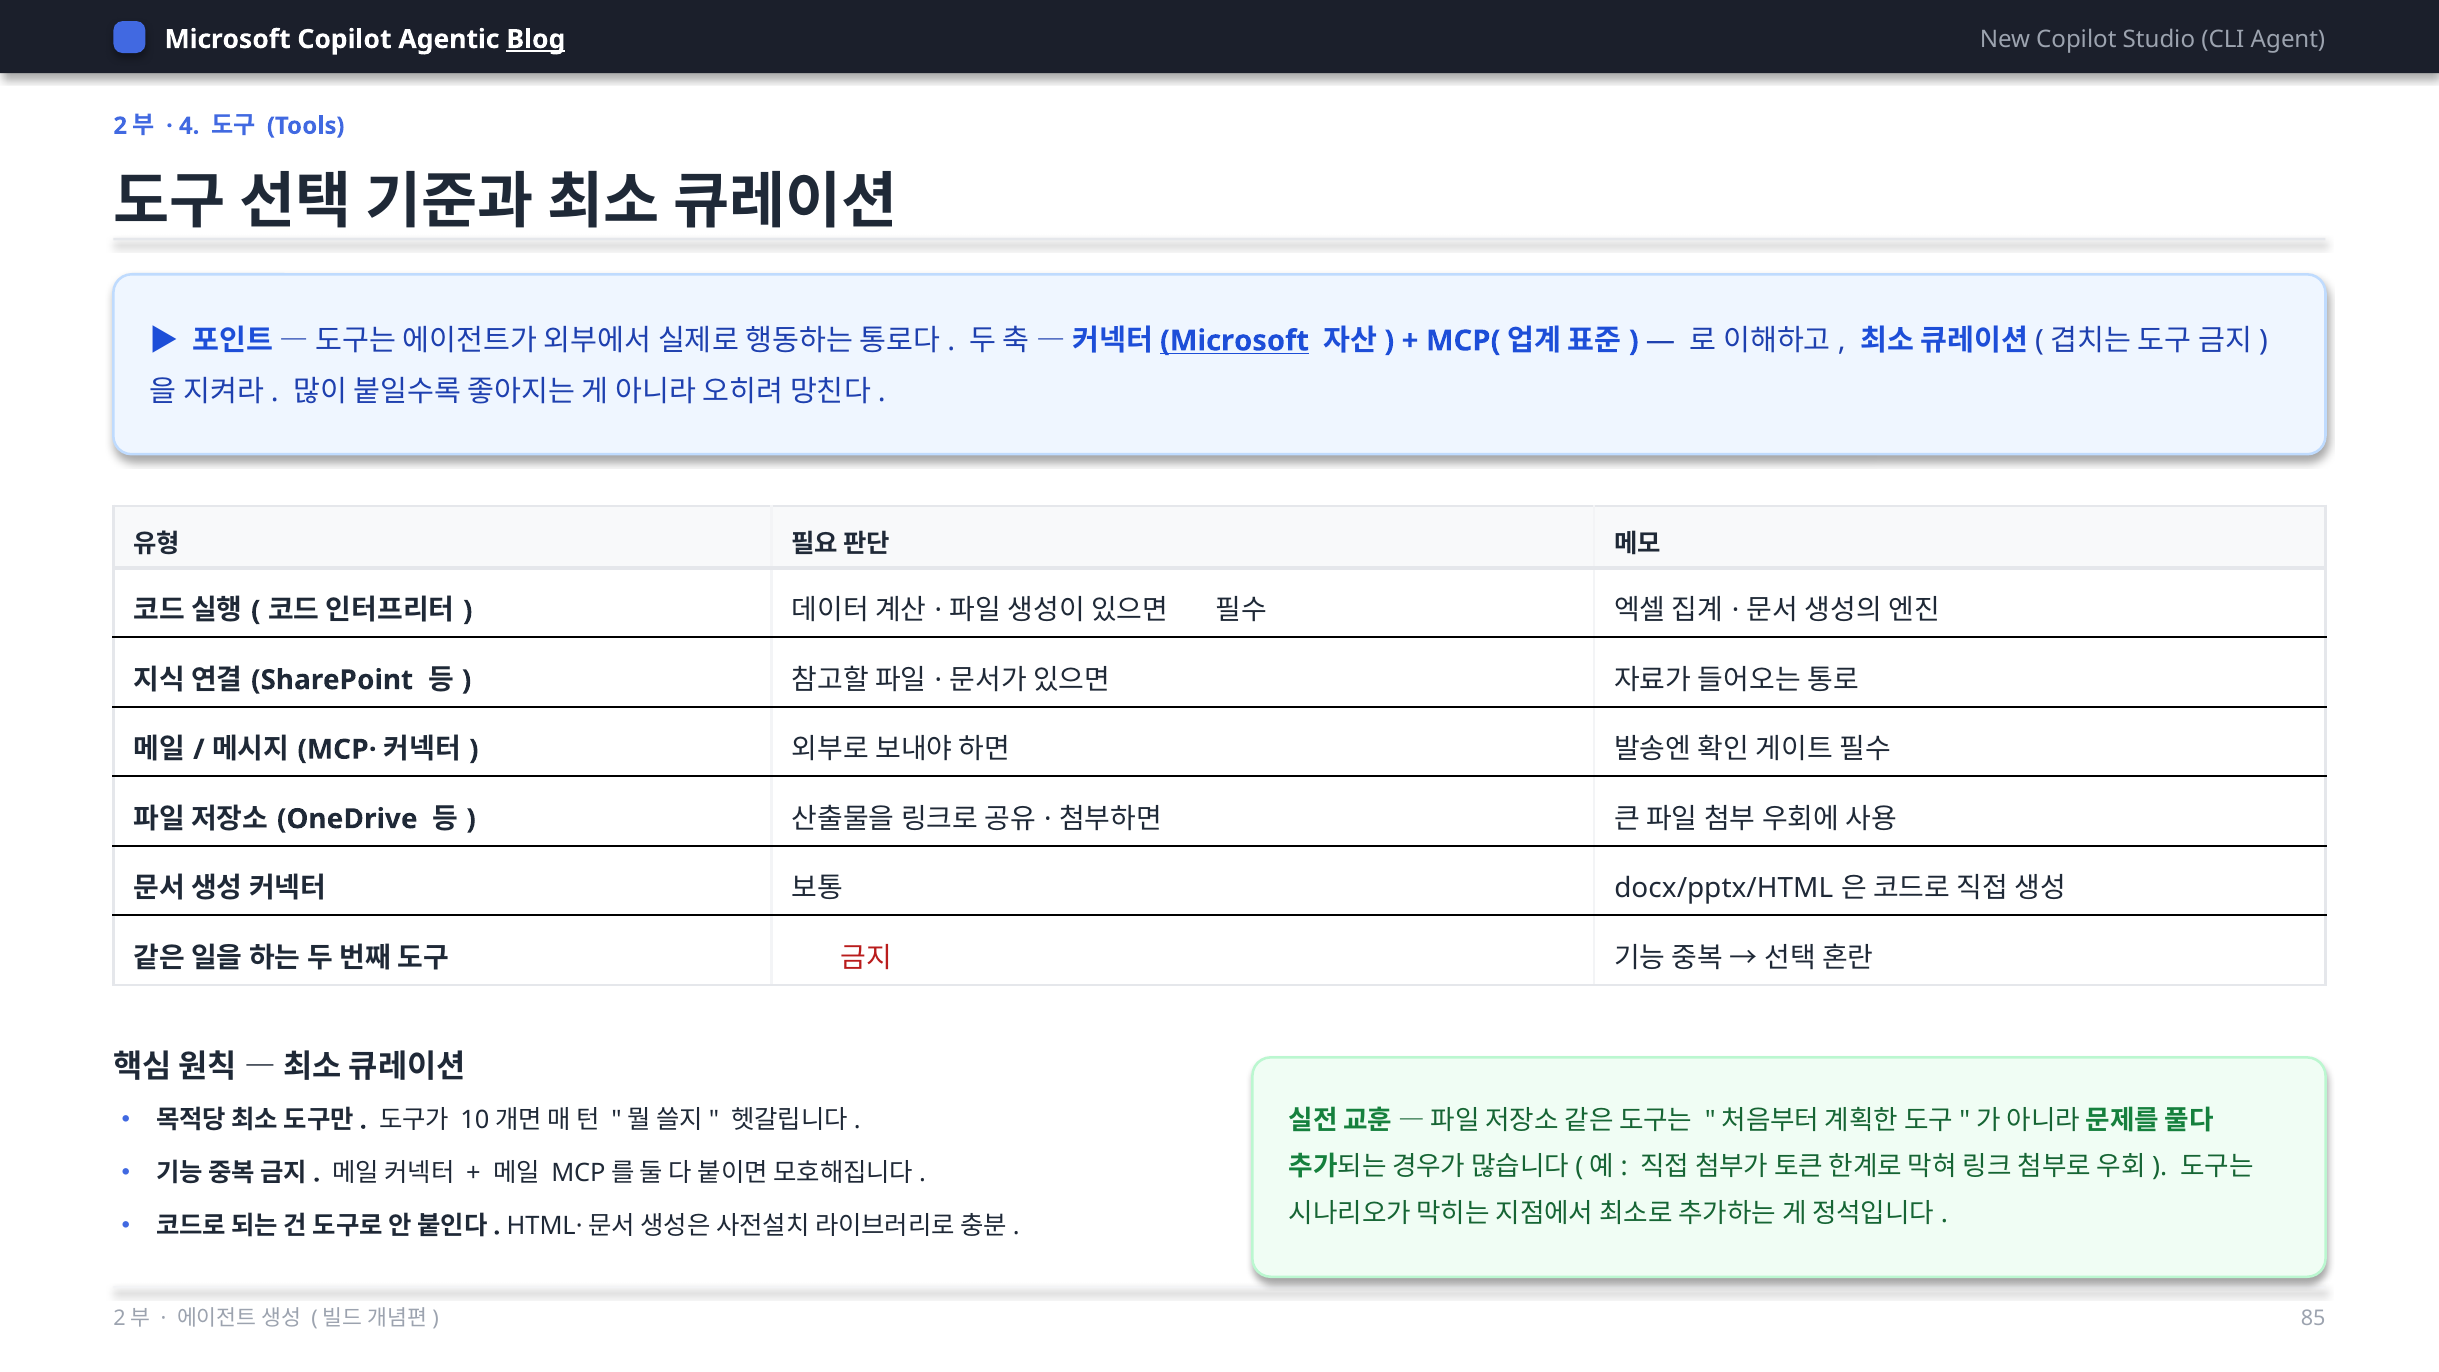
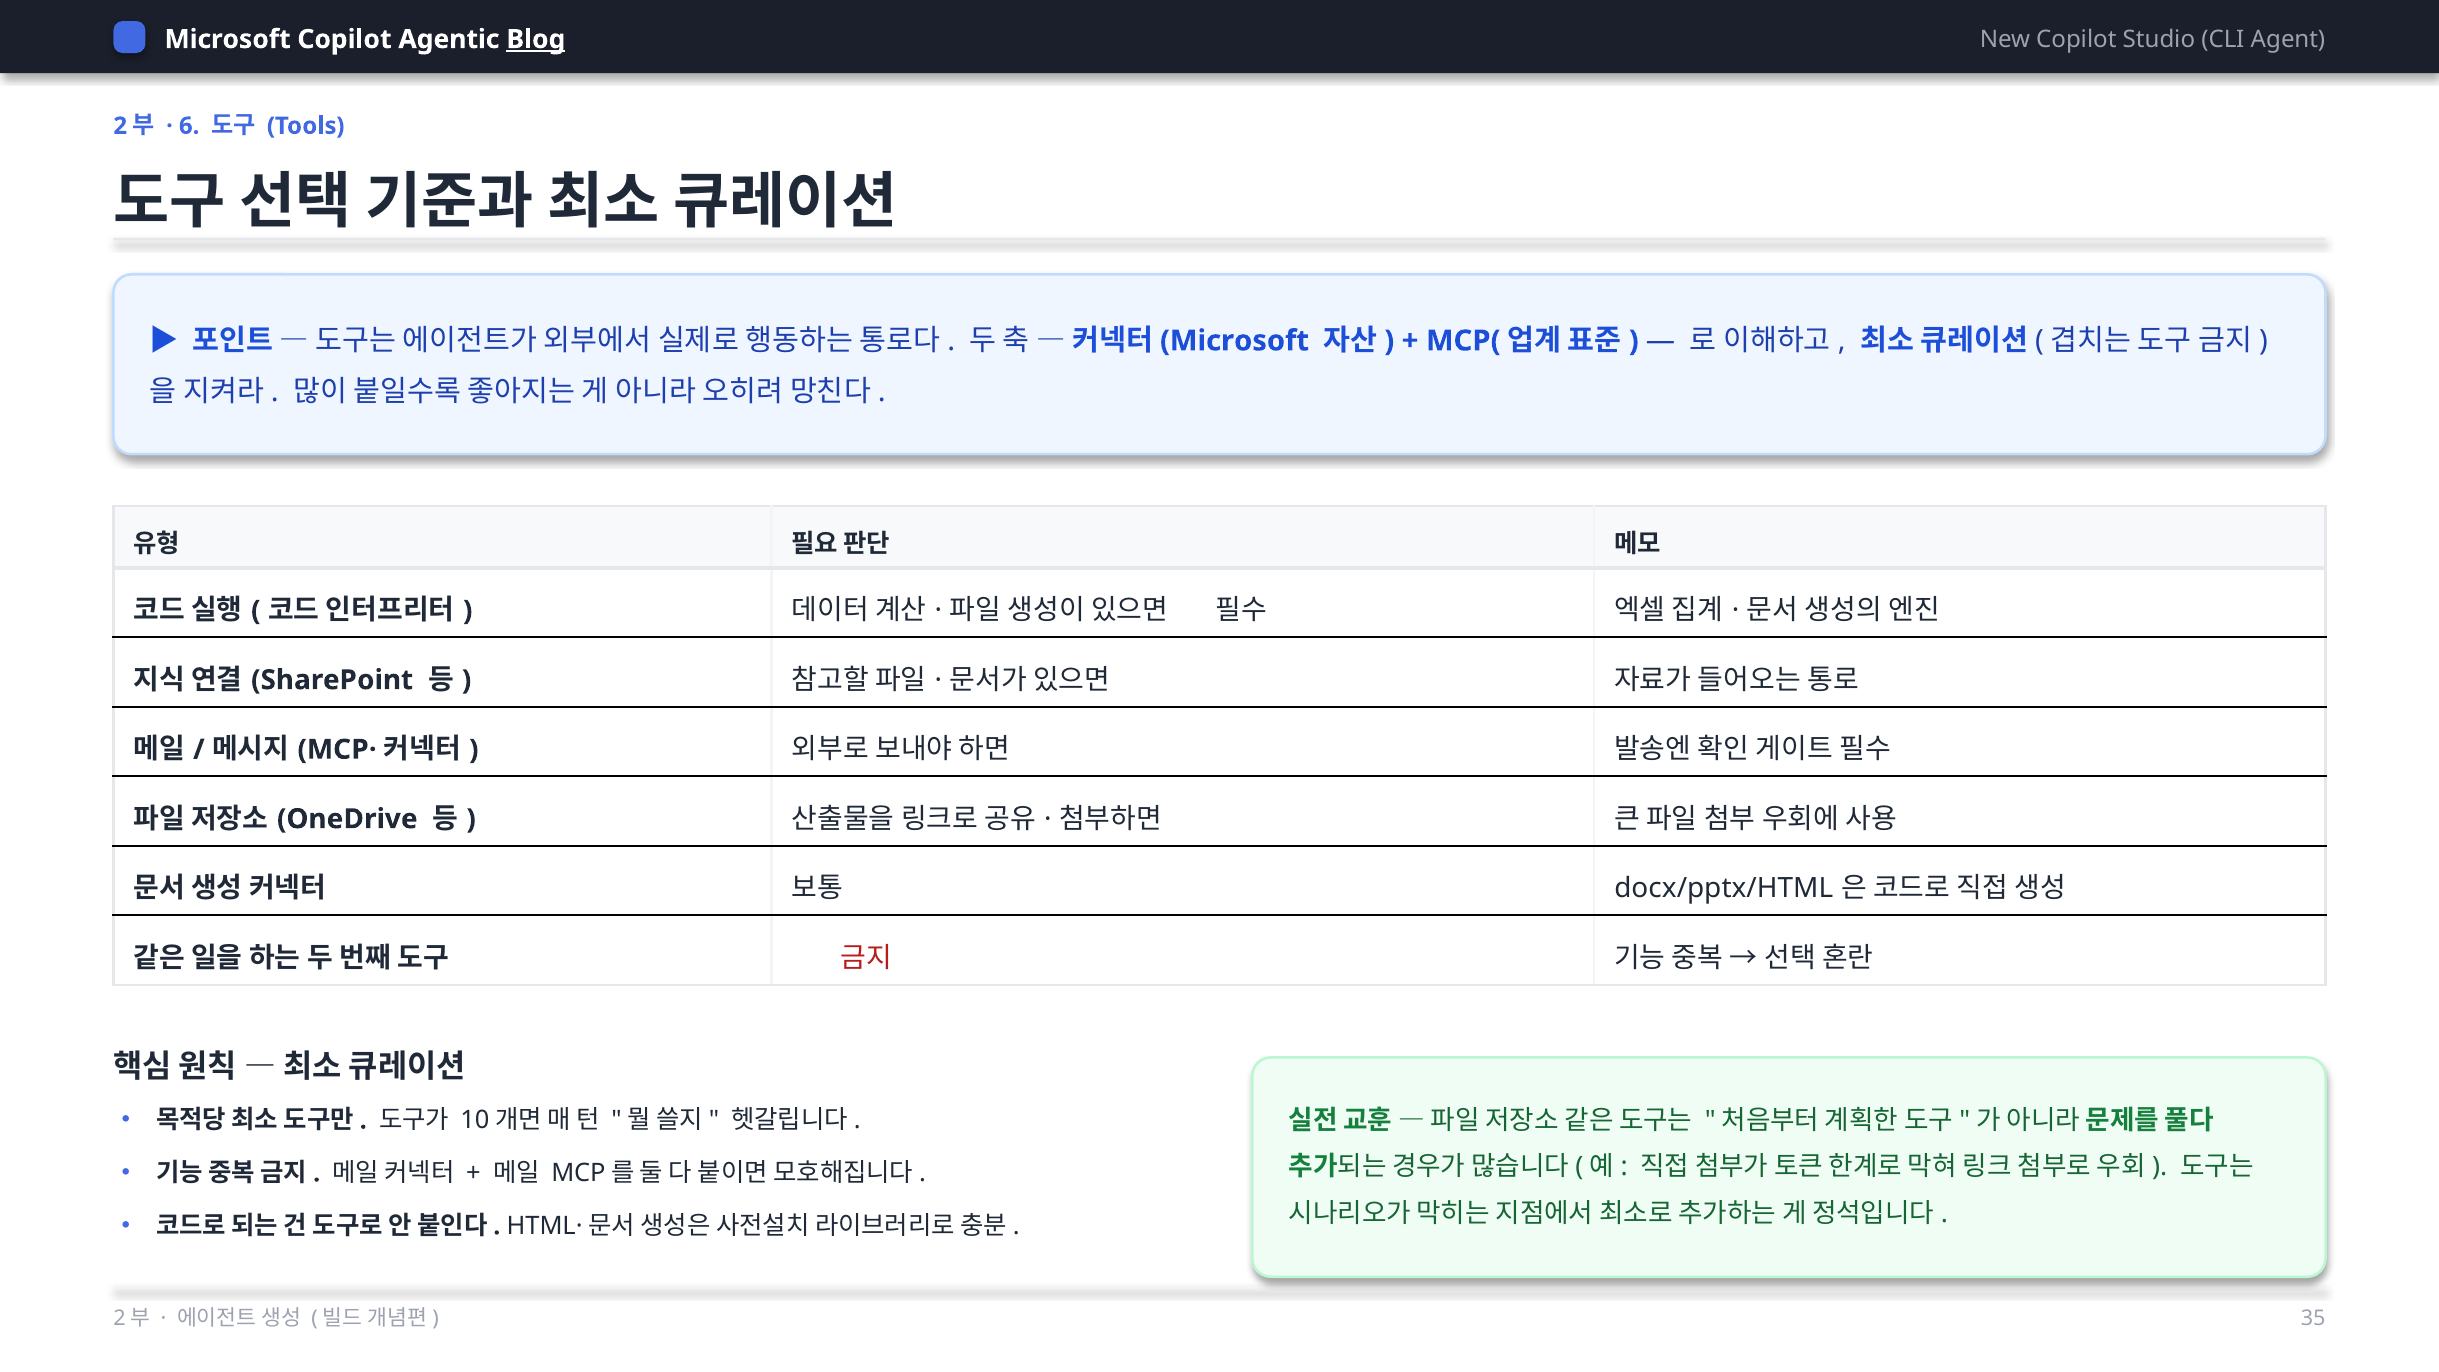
4: 4 -> 6
Microsoft at (1235, 341) underline: present -> none
85: 85 -> 35
